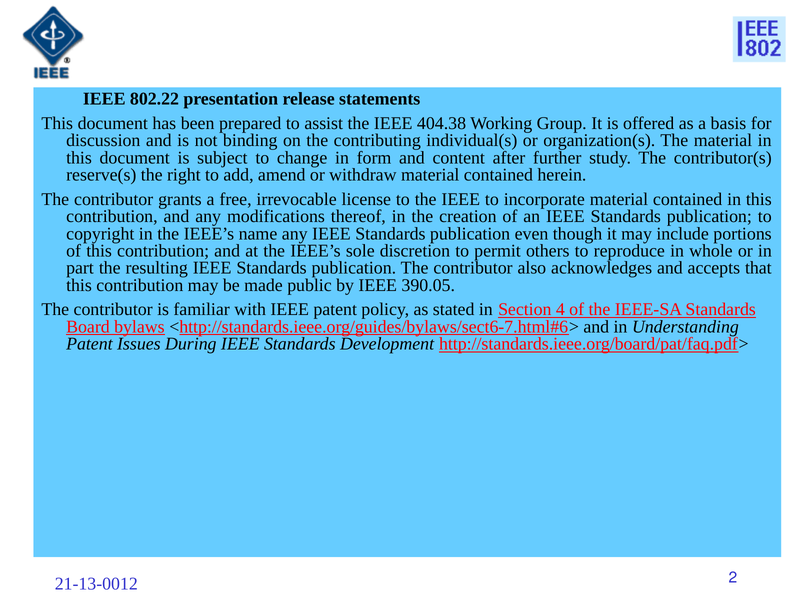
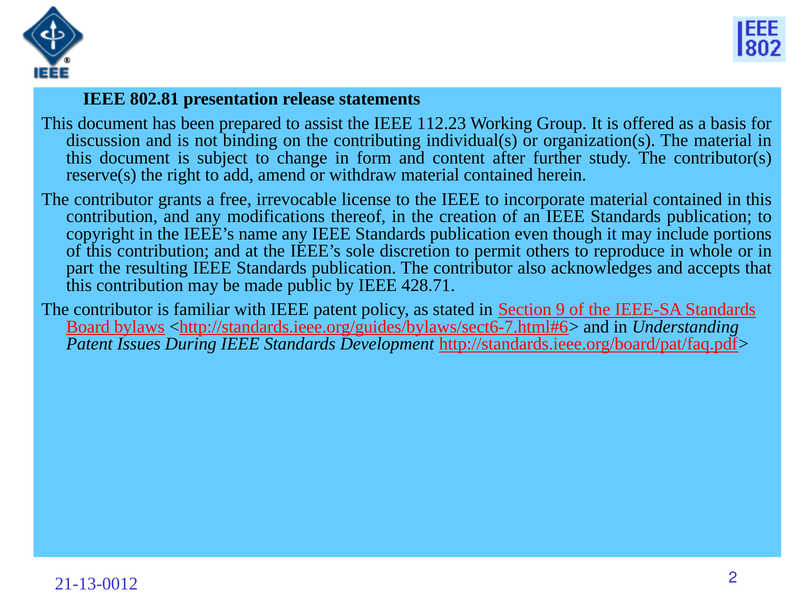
802.22: 802.22 -> 802.81
404.38: 404.38 -> 112.23
390.05: 390.05 -> 428.71
4: 4 -> 9
